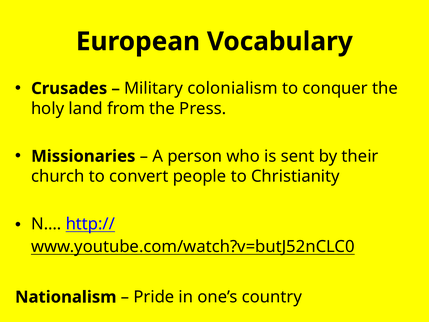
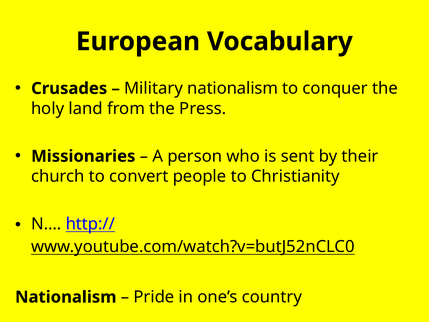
Military colonialism: colonialism -> nationalism
